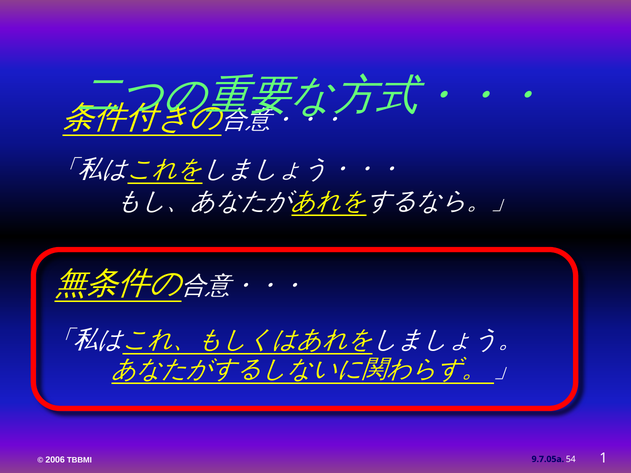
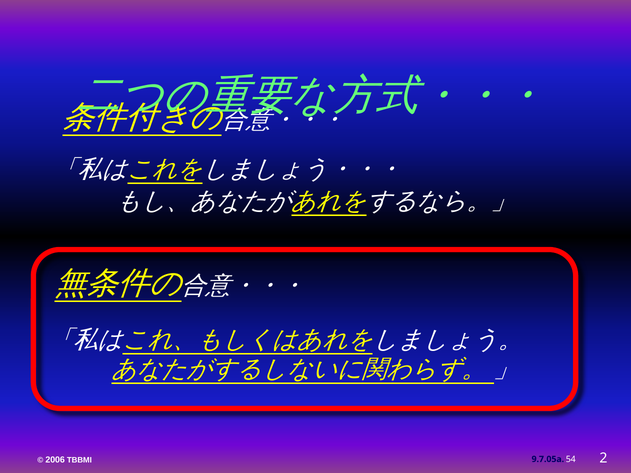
1: 1 -> 2
